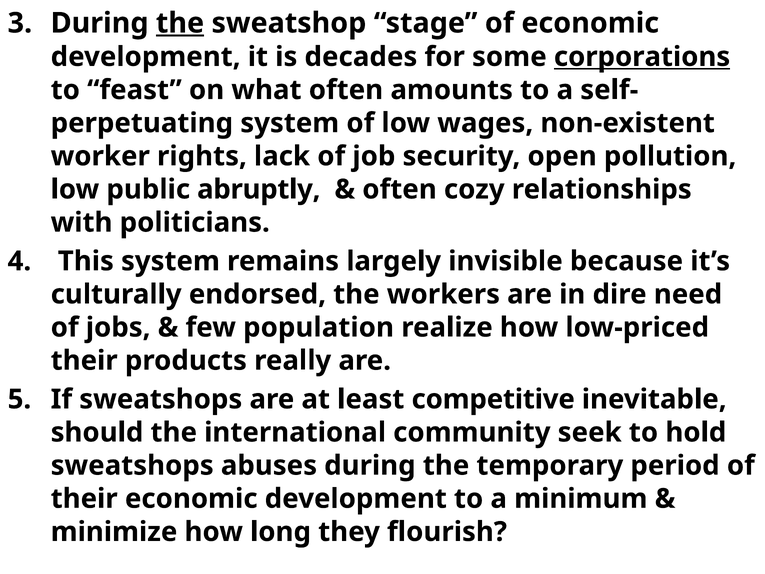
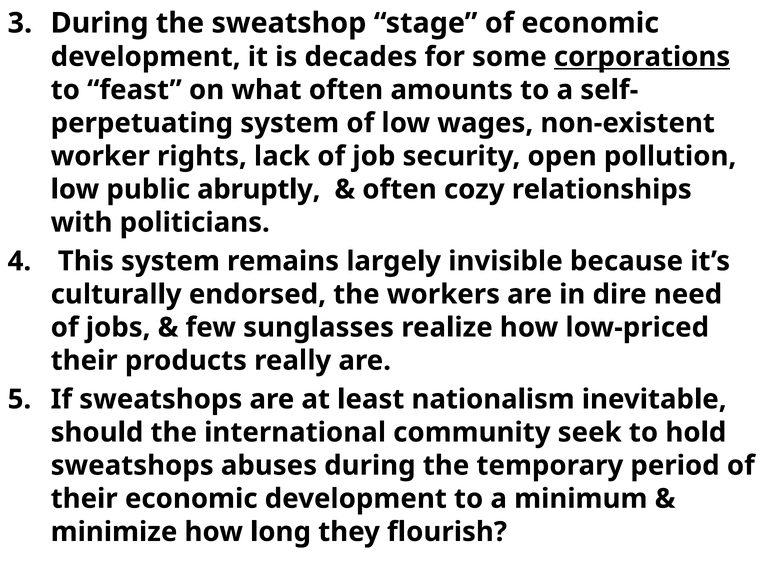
the at (180, 23) underline: present -> none
population: population -> sunglasses
competitive: competitive -> nationalism
